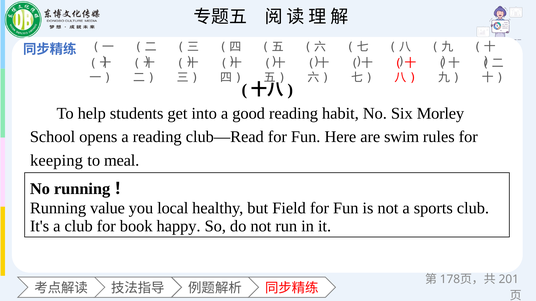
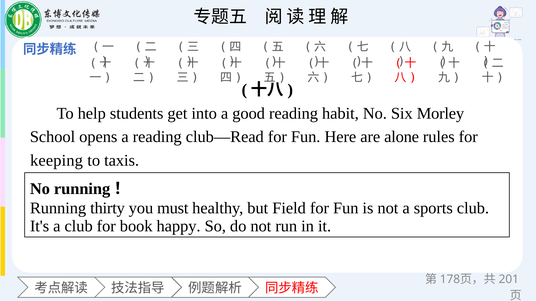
swim: swim -> alone
meal: meal -> taxis
value: value -> thirty
local: local -> must
